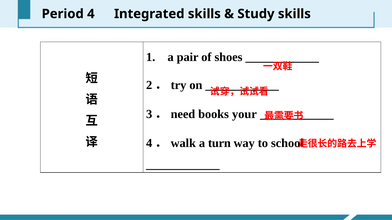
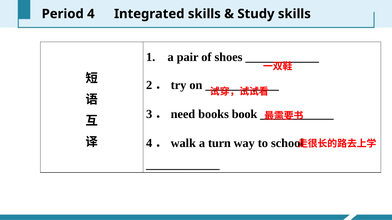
your: your -> book
